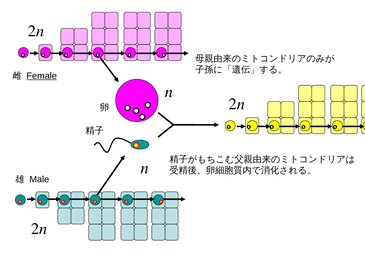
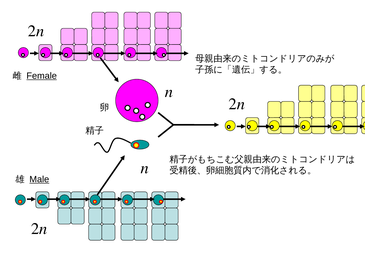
Male underline: none -> present
